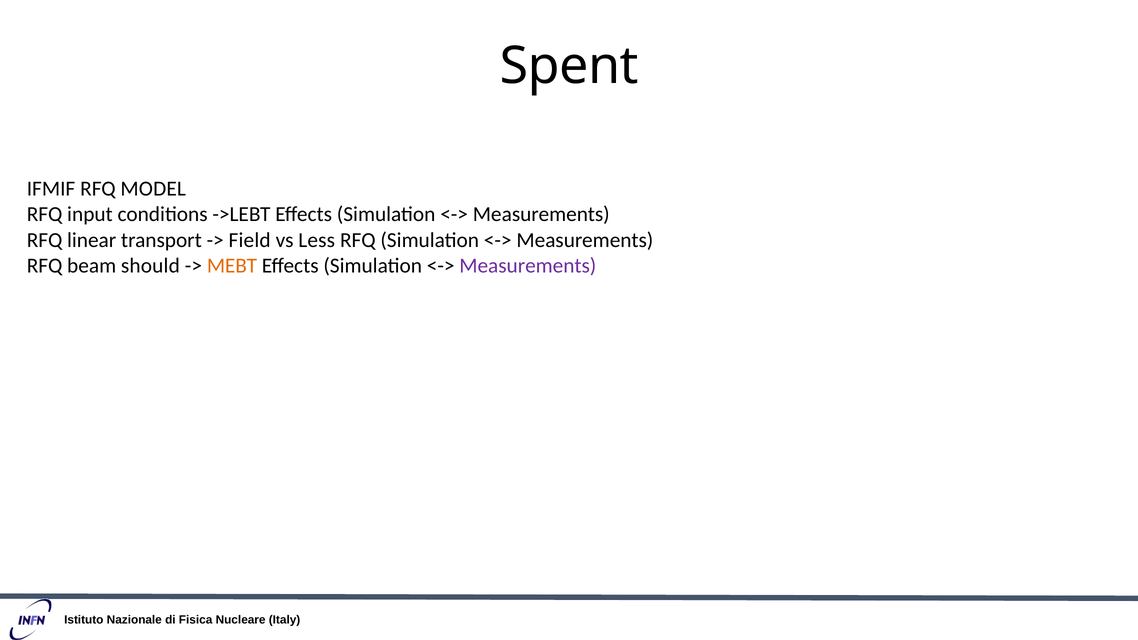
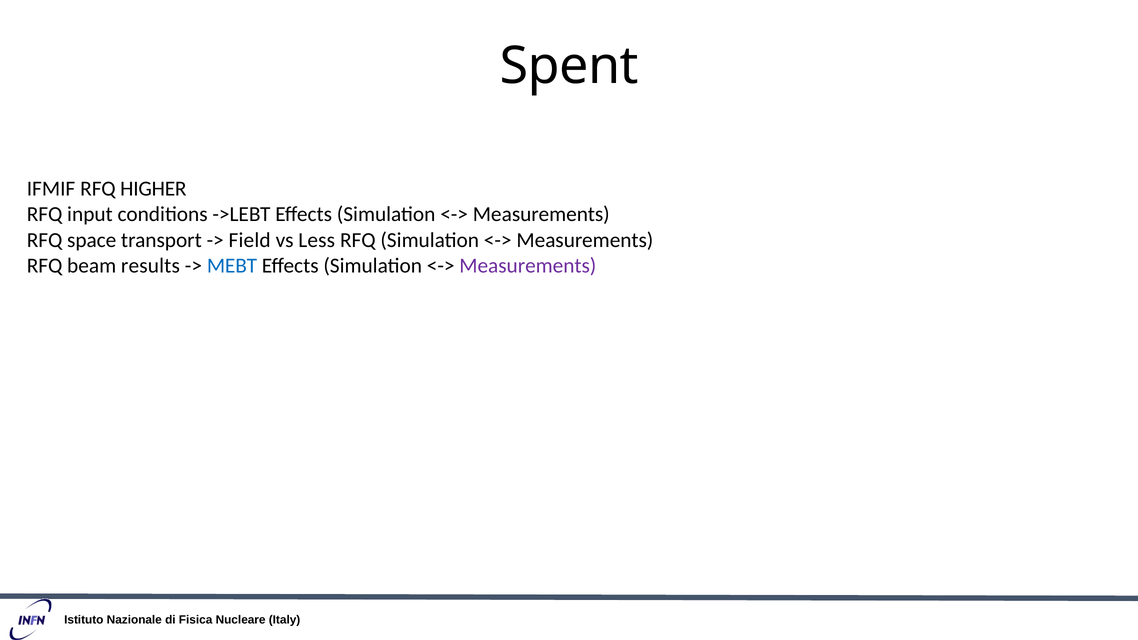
MODEL: MODEL -> HIGHER
linear: linear -> space
should: should -> results
MEBT colour: orange -> blue
